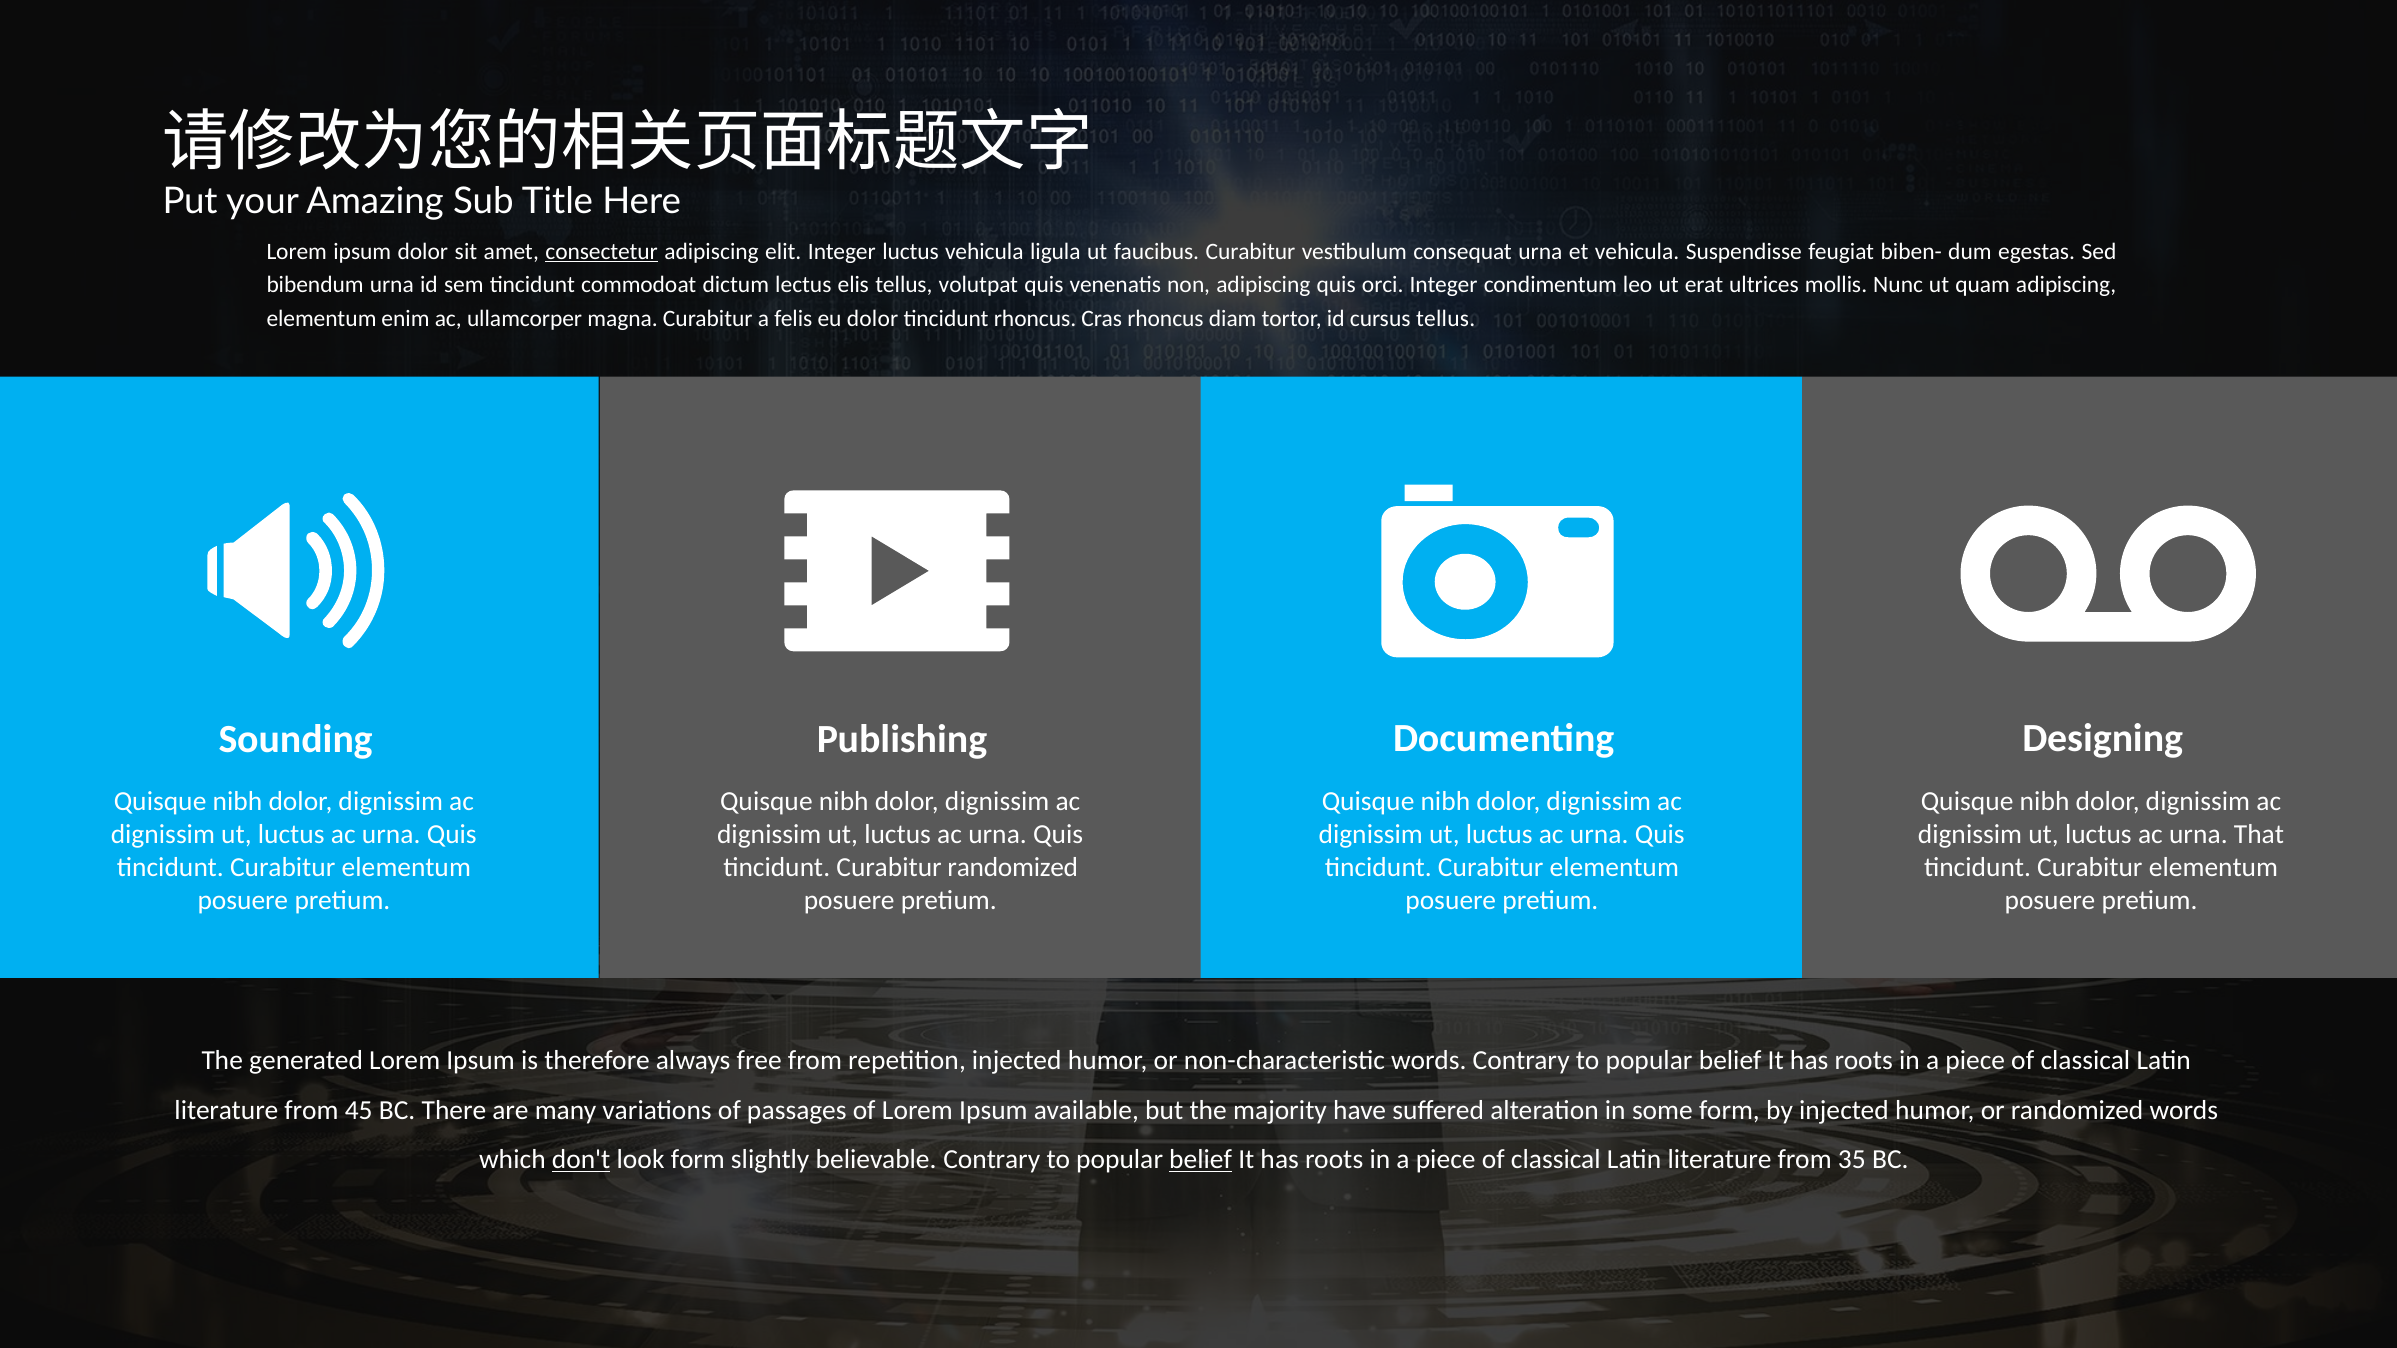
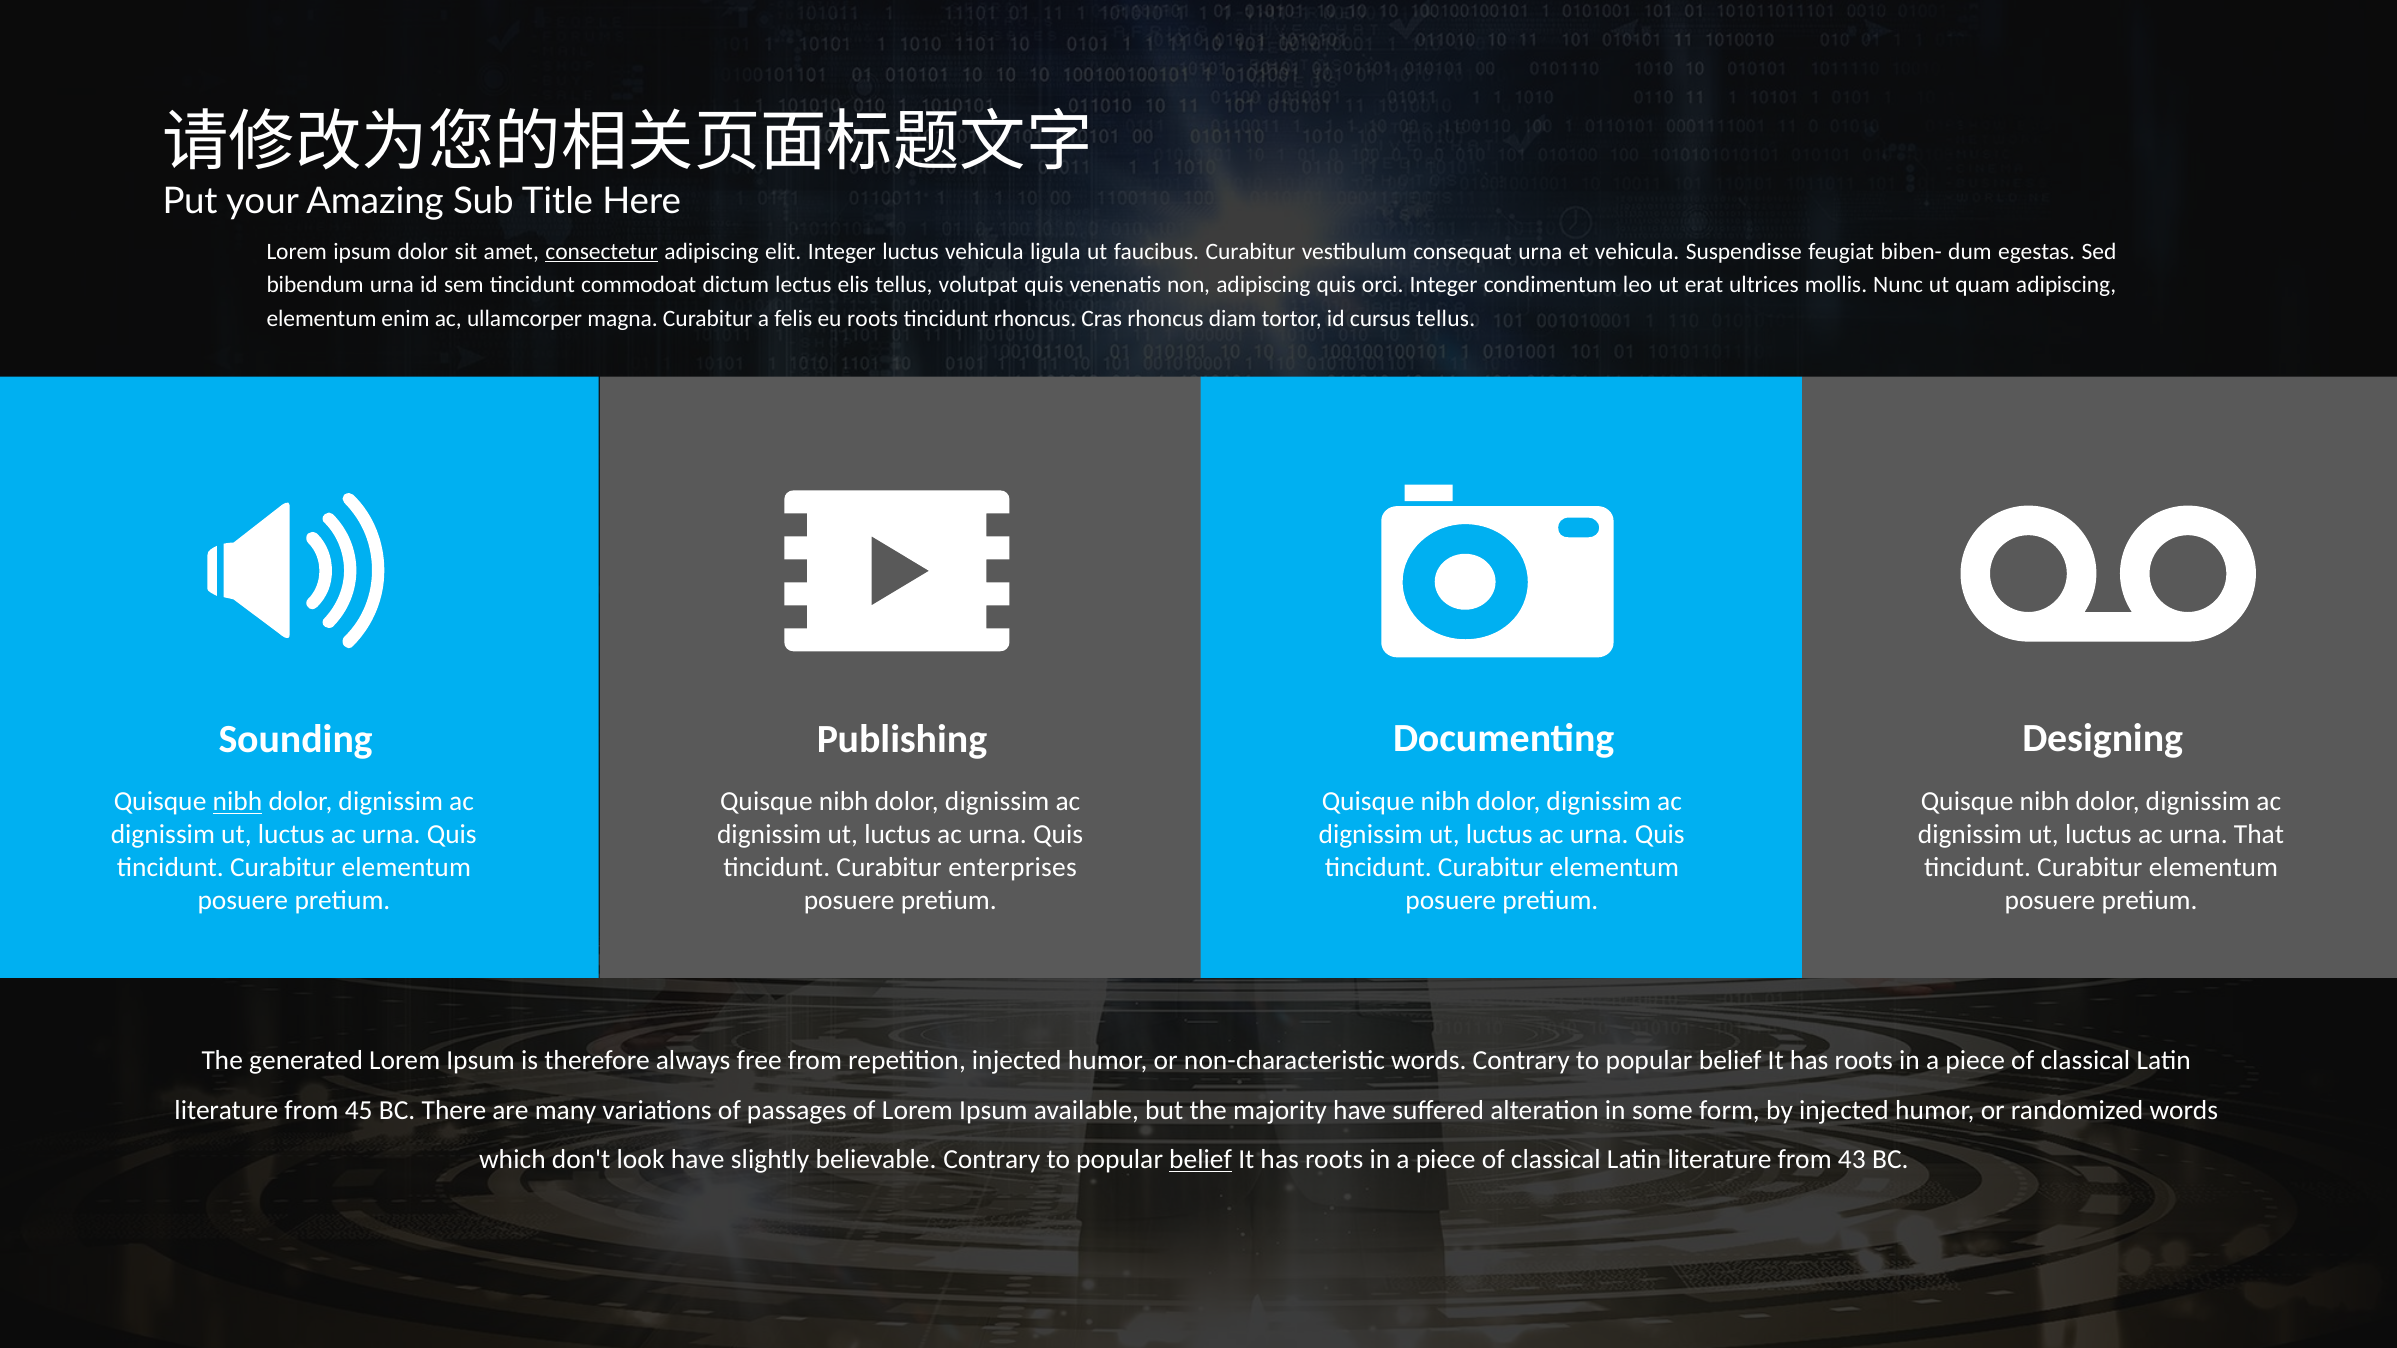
eu dolor: dolor -> roots
nibh at (237, 802) underline: none -> present
Curabitur randomized: randomized -> enterprises
don't underline: present -> none
look form: form -> have
35: 35 -> 43
